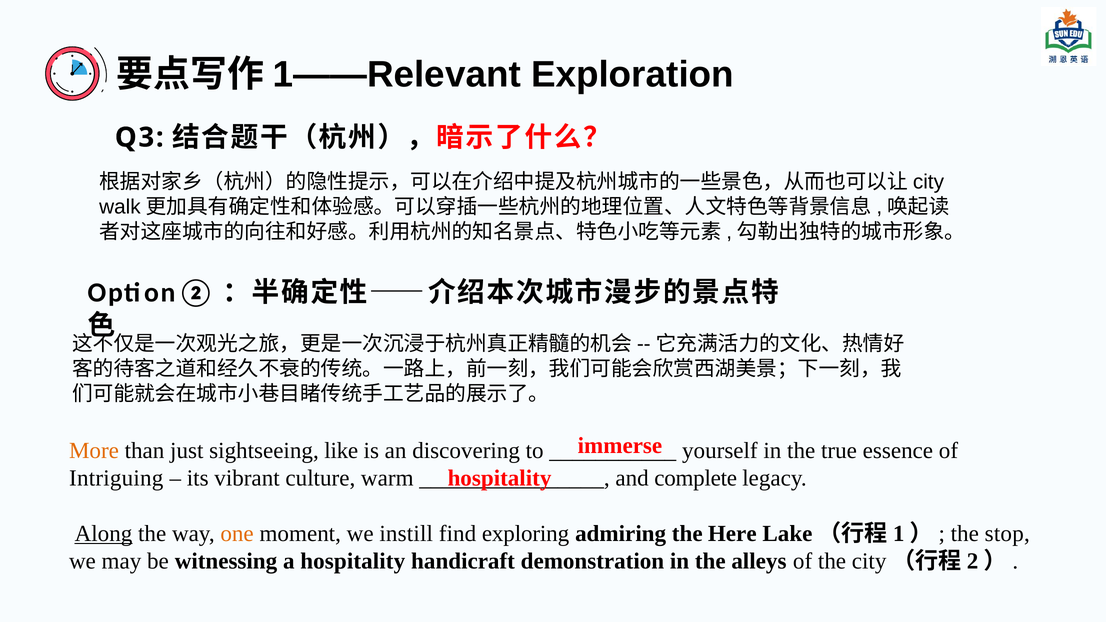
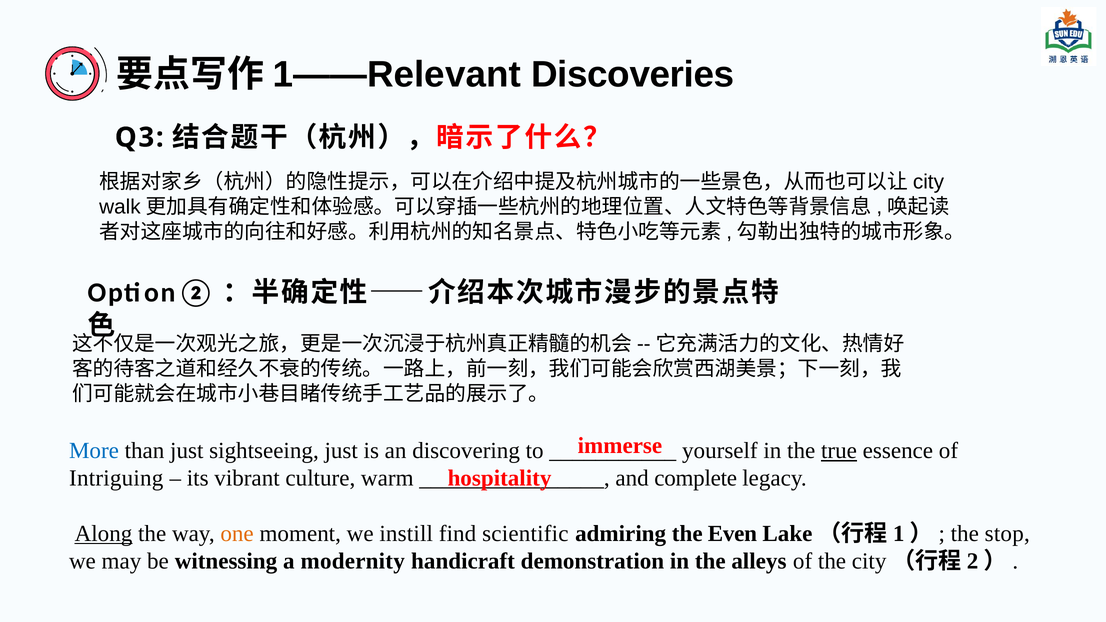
Exploration: Exploration -> Discoveries
More colour: orange -> blue
sightseeing like: like -> just
true underline: none -> present
exploring: exploring -> scientific
Here: Here -> Even
a hospitality: hospitality -> modernity
